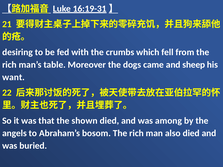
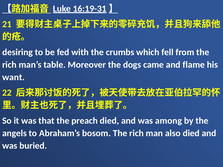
sheep: sheep -> flame
shown: shown -> preach
